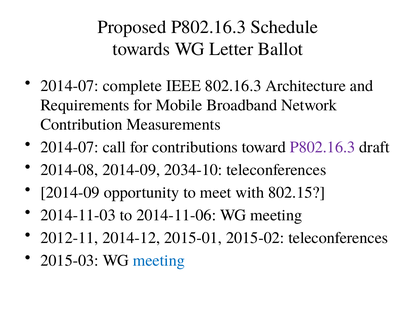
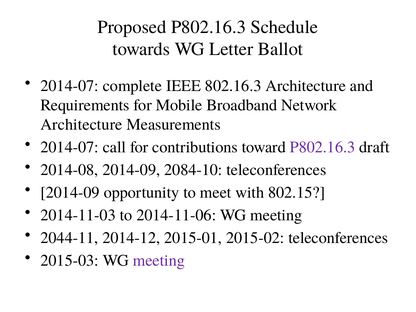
Contribution at (82, 125): Contribution -> Architecture
2034-10: 2034-10 -> 2084-10
2012-11: 2012-11 -> 2044-11
meeting at (159, 261) colour: blue -> purple
